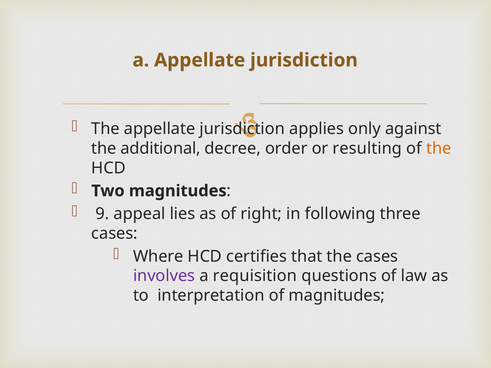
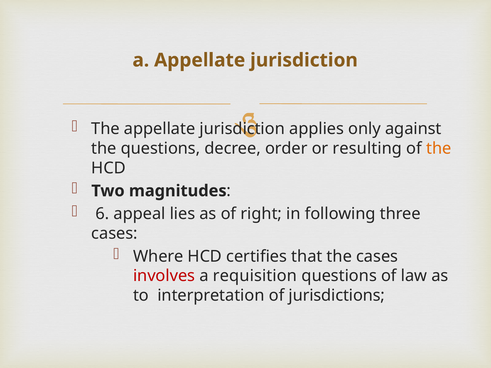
the additional: additional -> questions
9: 9 -> 6
involves colour: purple -> red
of magnitudes: magnitudes -> jurisdictions
